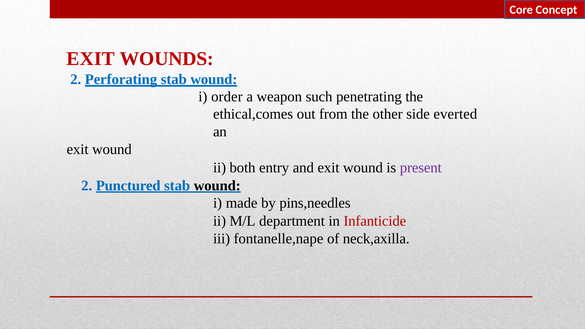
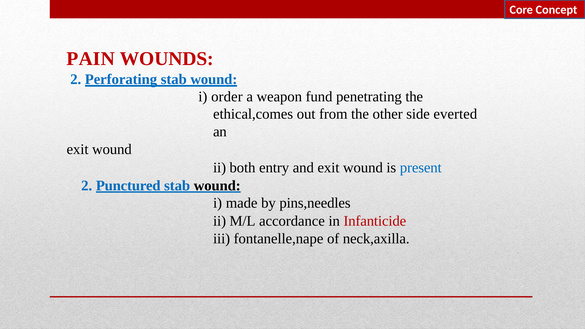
EXIT at (91, 59): EXIT -> PAIN
such: such -> fund
present colour: purple -> blue
department: department -> accordance
